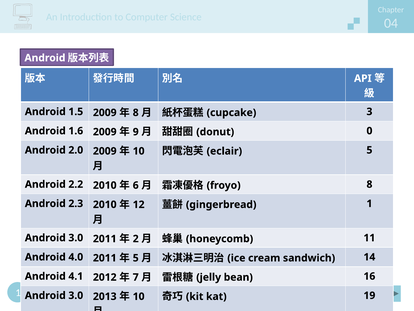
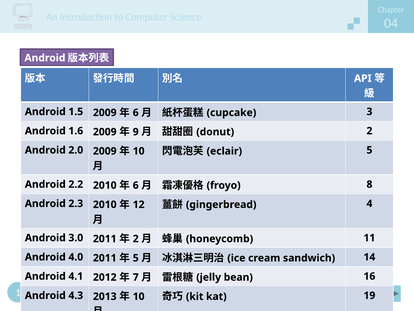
8 at (136, 112): 8 -> 6
0 at (369, 131): 0 -> 2
1: 1 -> 4
3.0 at (76, 295): 3.0 -> 4.3
